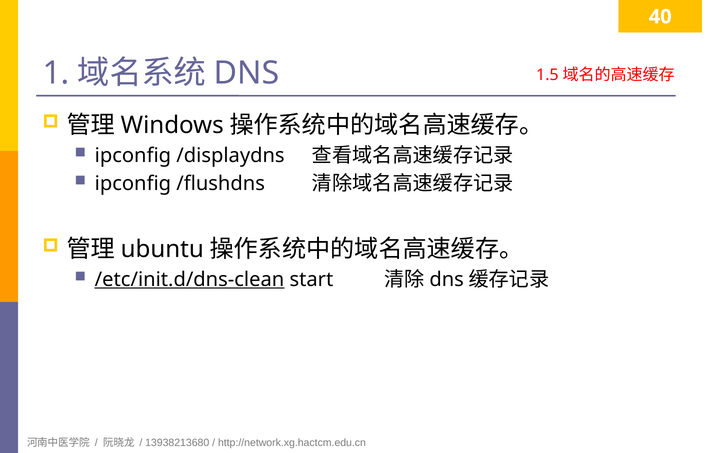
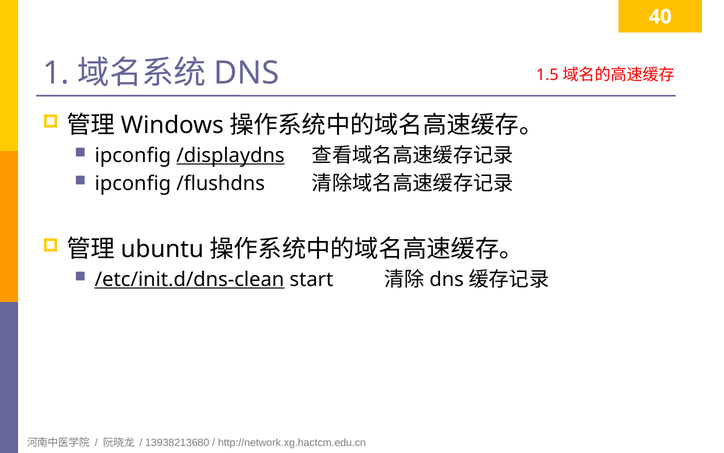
/displaydns underline: none -> present
